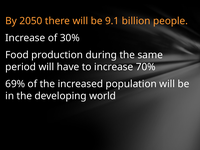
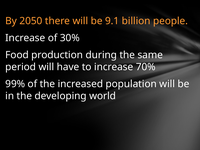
69%: 69% -> 99%
